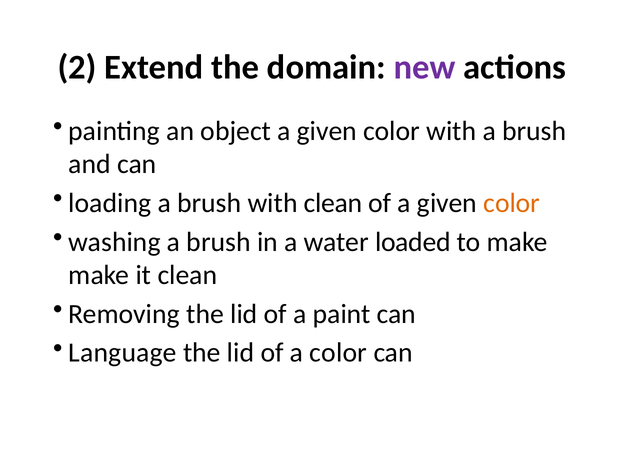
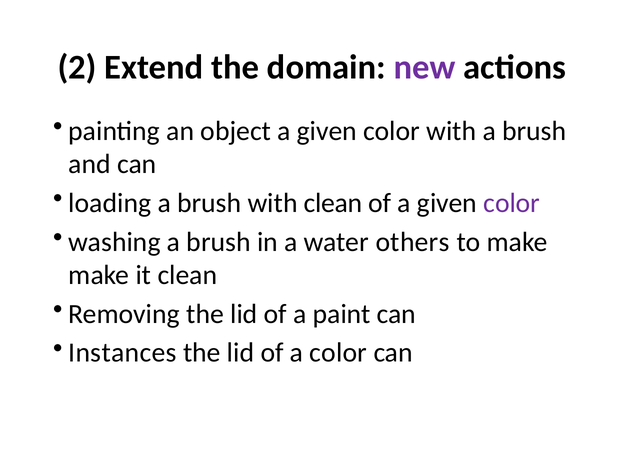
color at (512, 203) colour: orange -> purple
loaded: loaded -> others
Language: Language -> Instances
